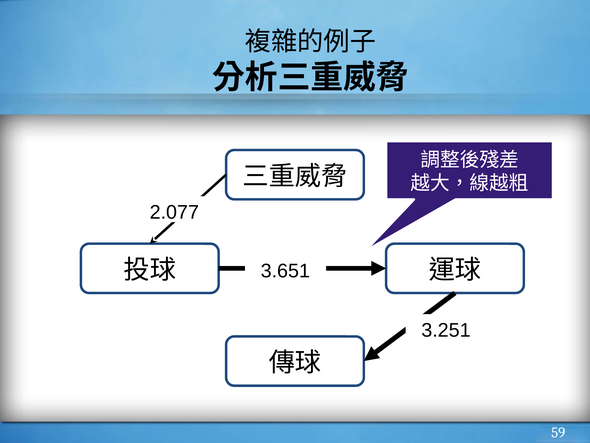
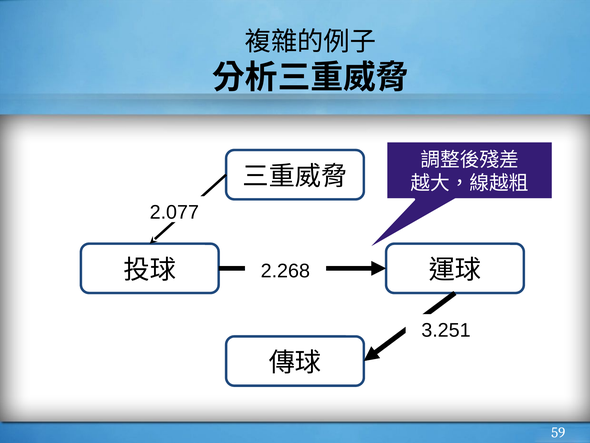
3.651: 3.651 -> 2.268
